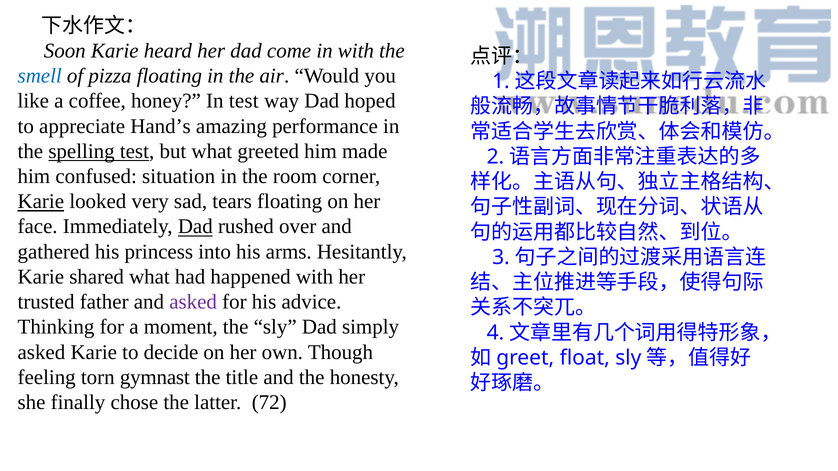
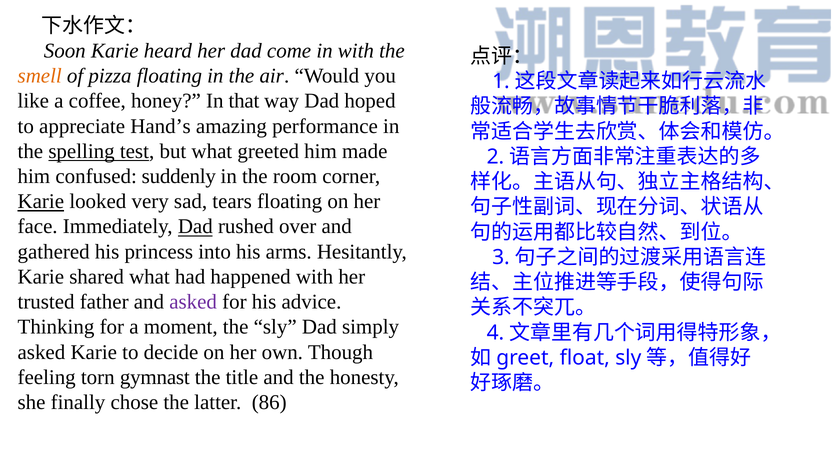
smell colour: blue -> orange
In test: test -> that
situation: situation -> suddenly
72: 72 -> 86
